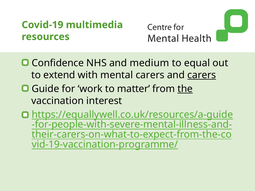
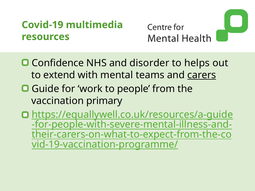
medium: medium -> disorder
equal: equal -> helps
mental carers: carers -> teams
matter: matter -> people
the underline: present -> none
interest: interest -> primary
